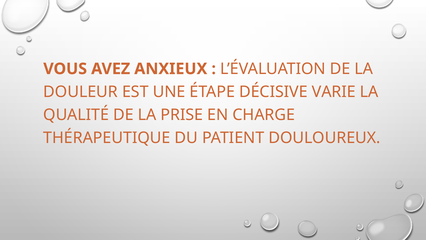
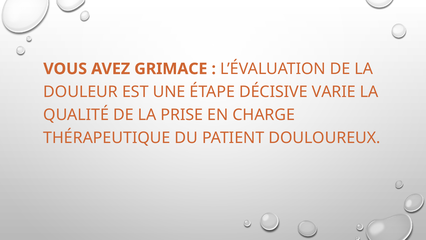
ANXIEUX: ANXIEUX -> GRIMACE
